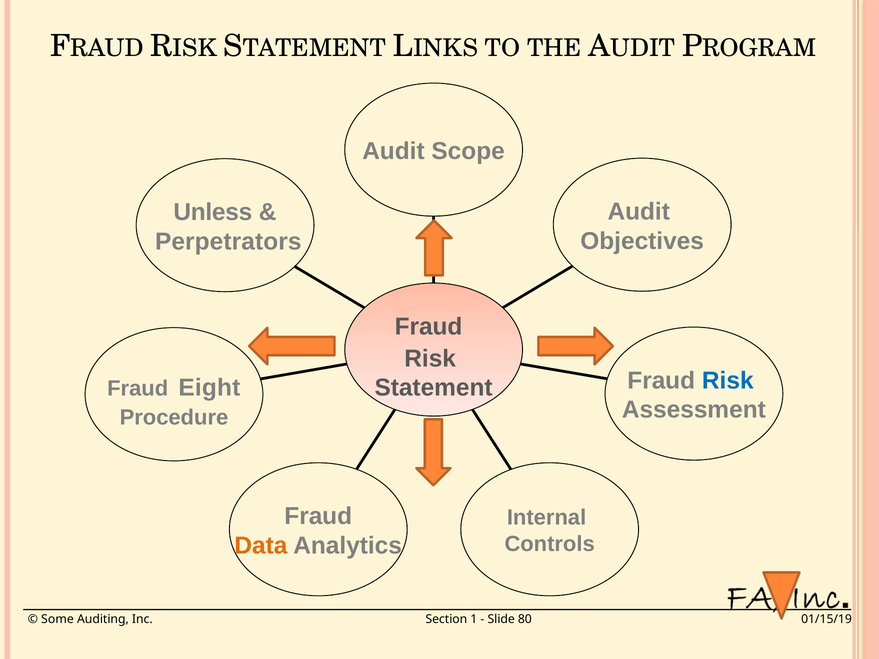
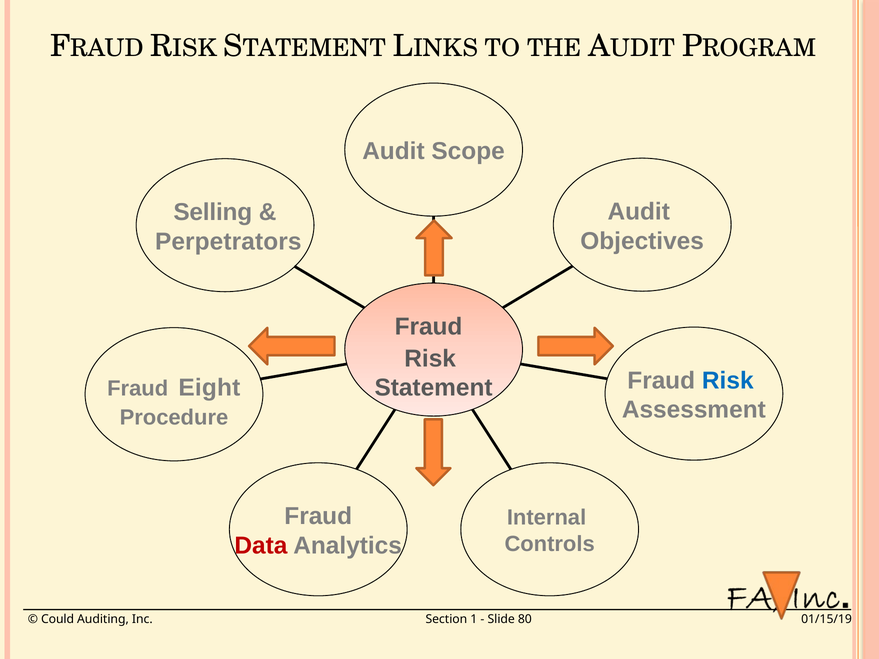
Unless: Unless -> Selling
Data colour: orange -> red
Some: Some -> Could
